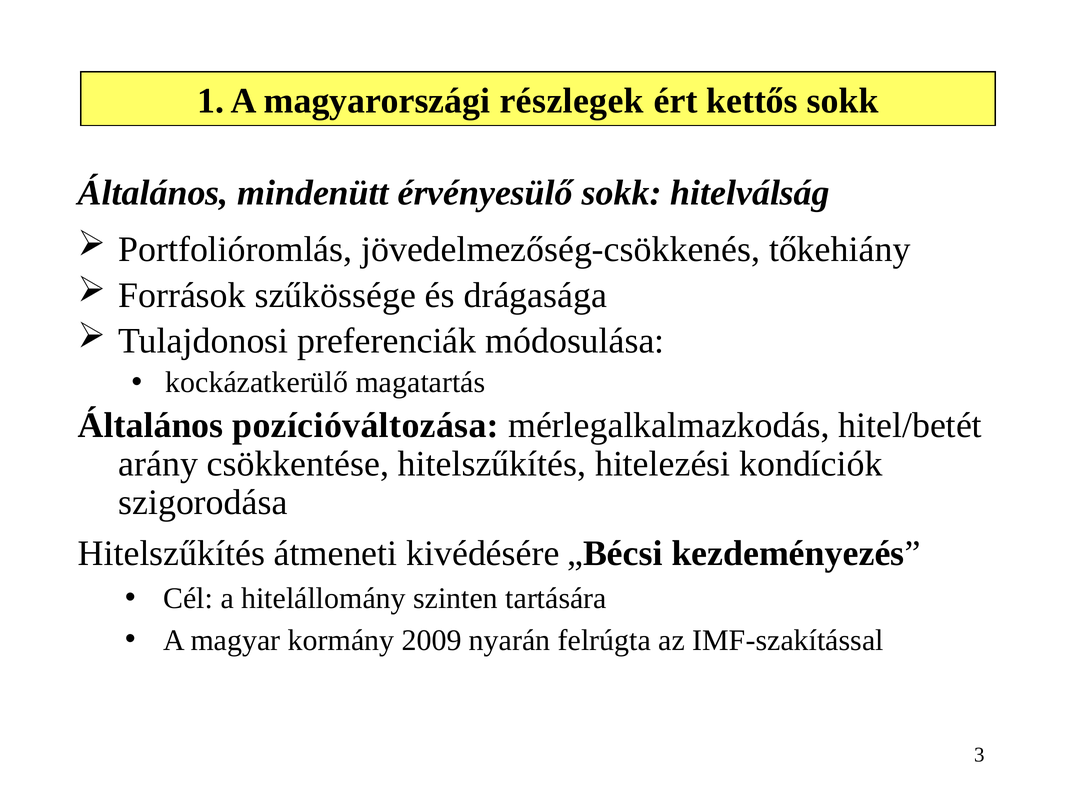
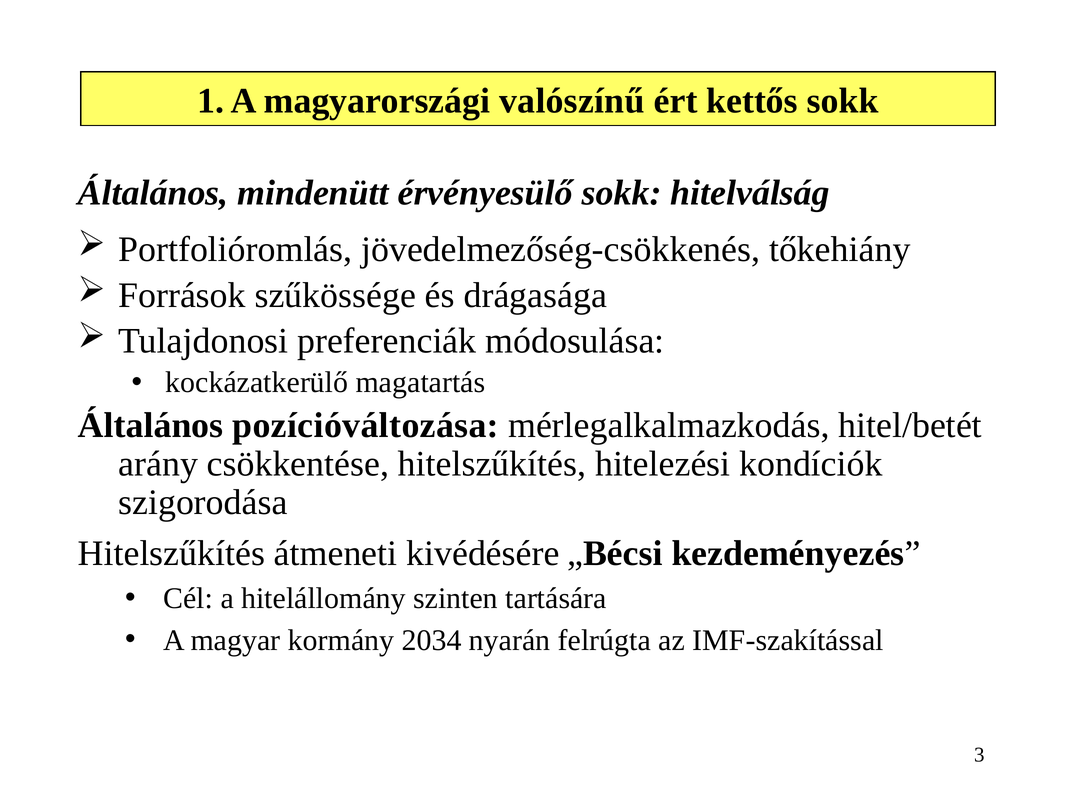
részlegek: részlegek -> valószínű
2009: 2009 -> 2034
